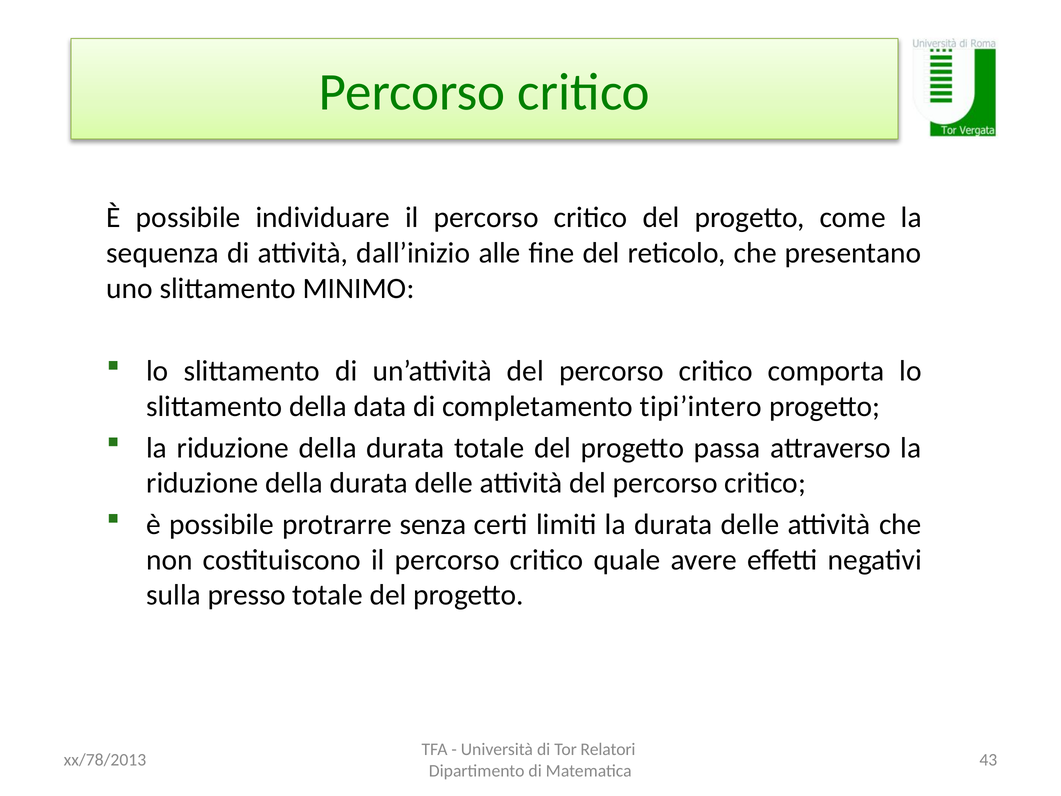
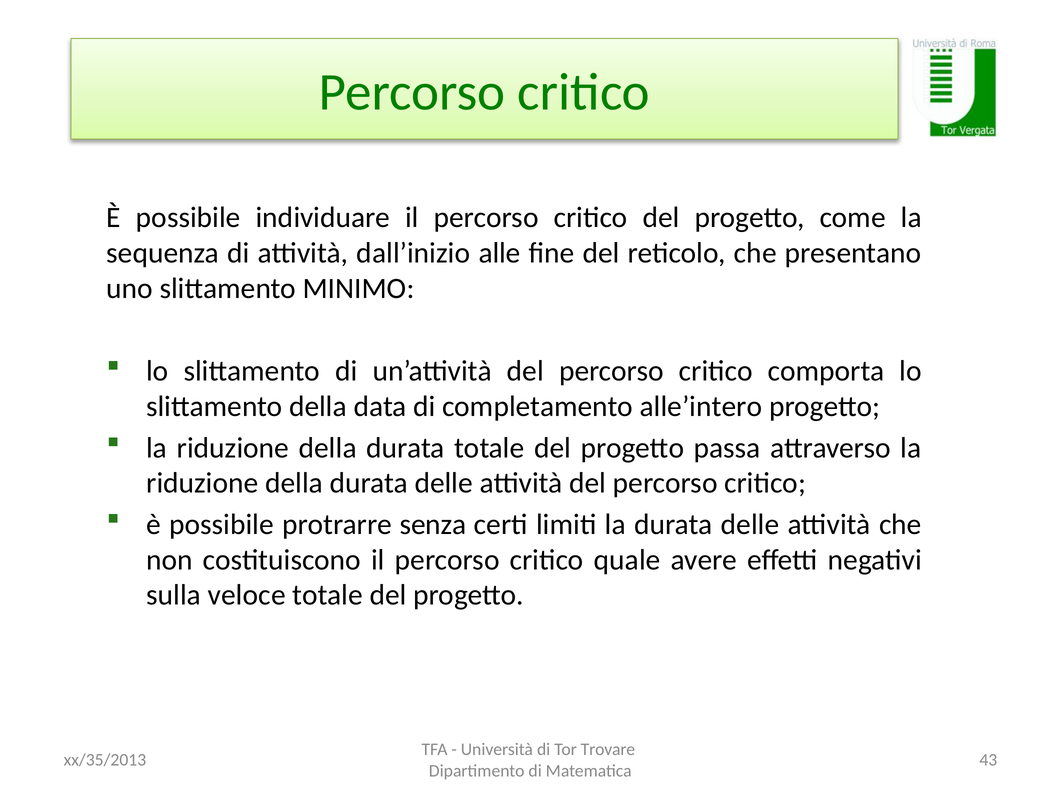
tipi’intero: tipi’intero -> alle’intero
presso: presso -> veloce
Relatori: Relatori -> Trovare
xx/78/2013: xx/78/2013 -> xx/35/2013
